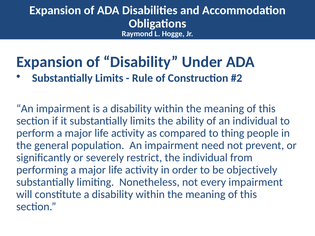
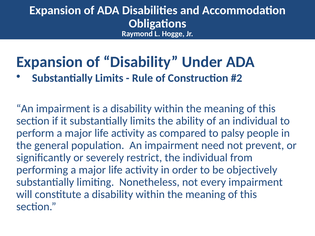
thing: thing -> palsy
